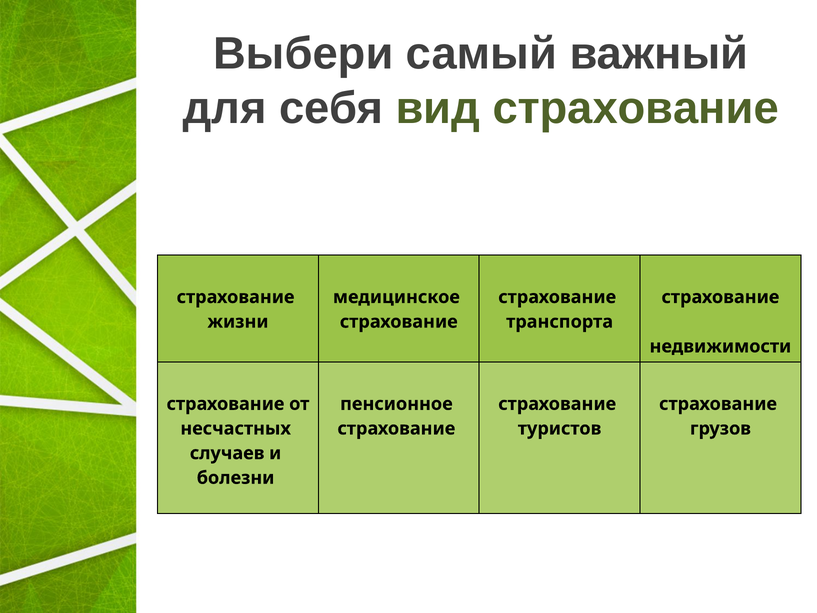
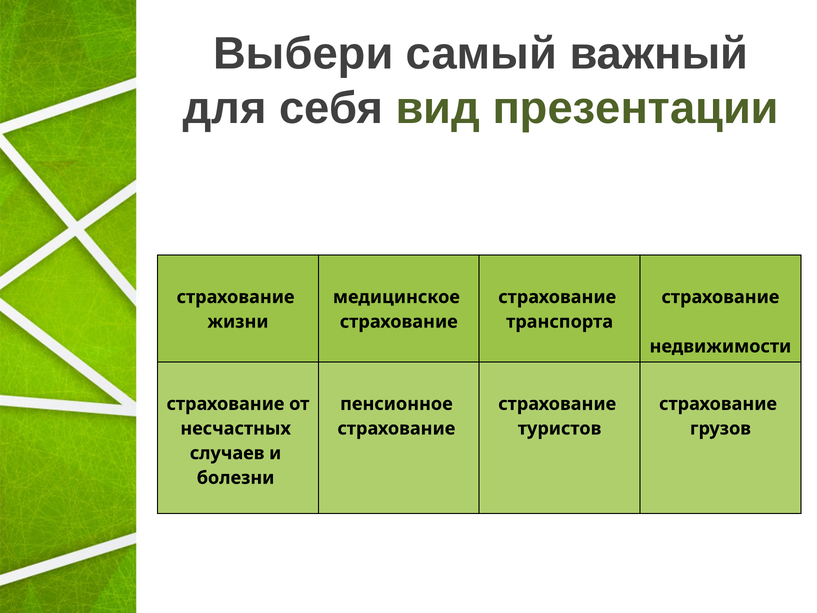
вид страхование: страхование -> презентации
